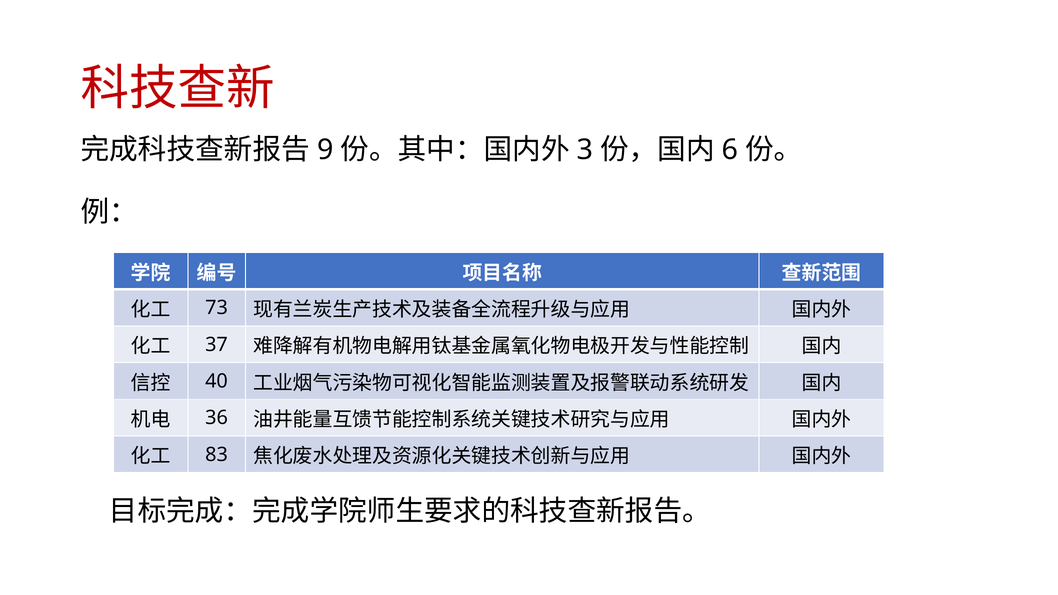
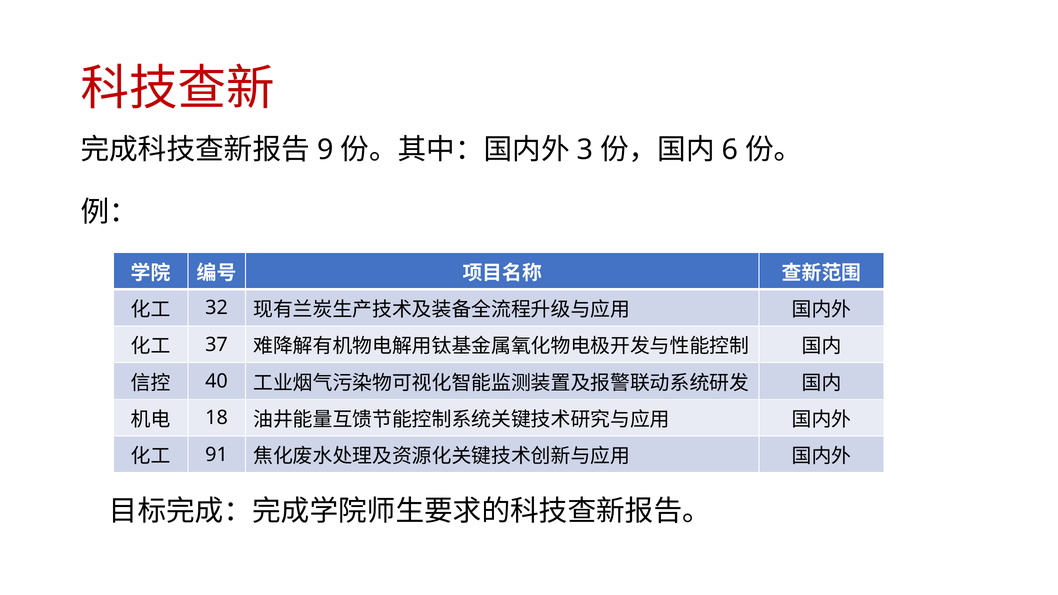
73: 73 -> 32
36: 36 -> 18
83: 83 -> 91
